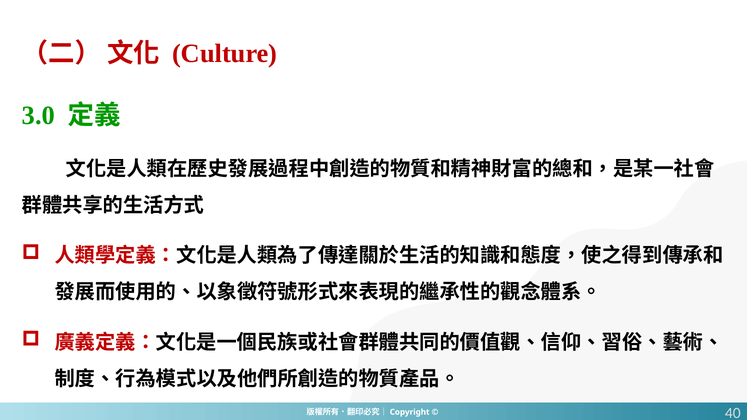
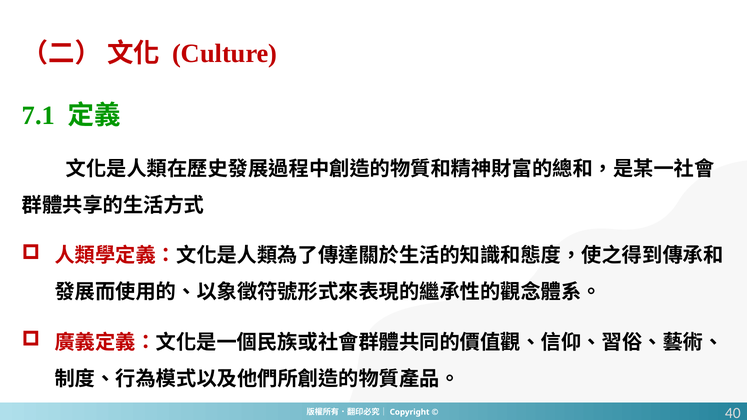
3.0: 3.0 -> 7.1
